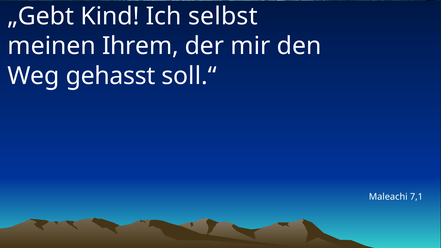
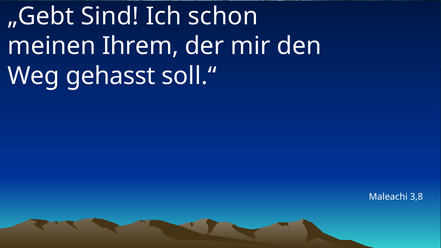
Kind: Kind -> Sind
selbst: selbst -> schon
7,1: 7,1 -> 3,8
